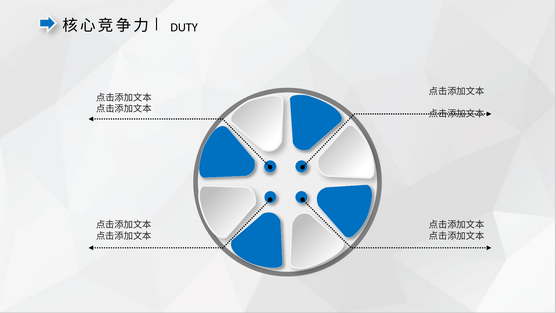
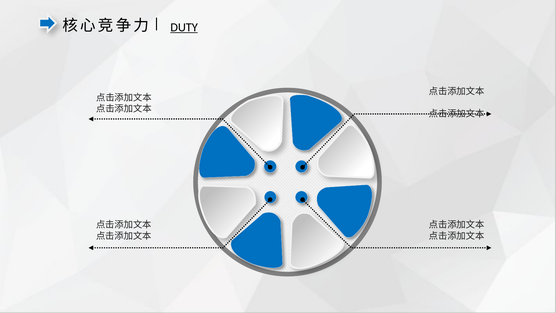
DUTY underline: none -> present
